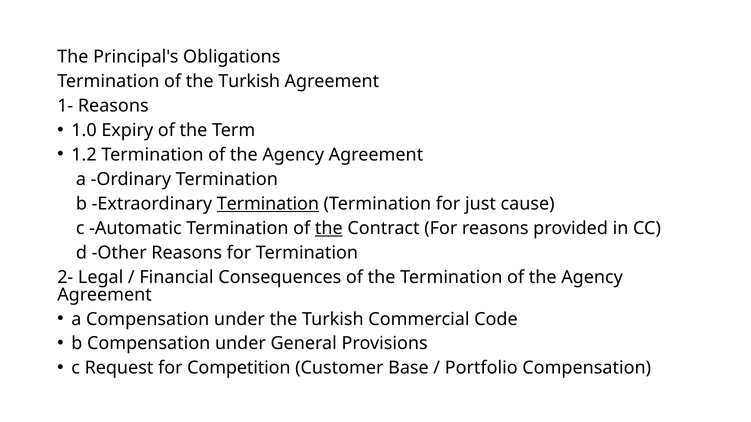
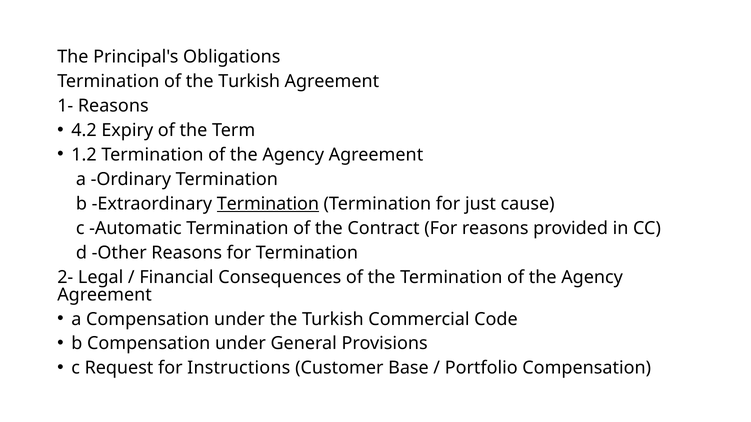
1.0: 1.0 -> 4.2
the at (329, 228) underline: present -> none
Competition: Competition -> Instructions
